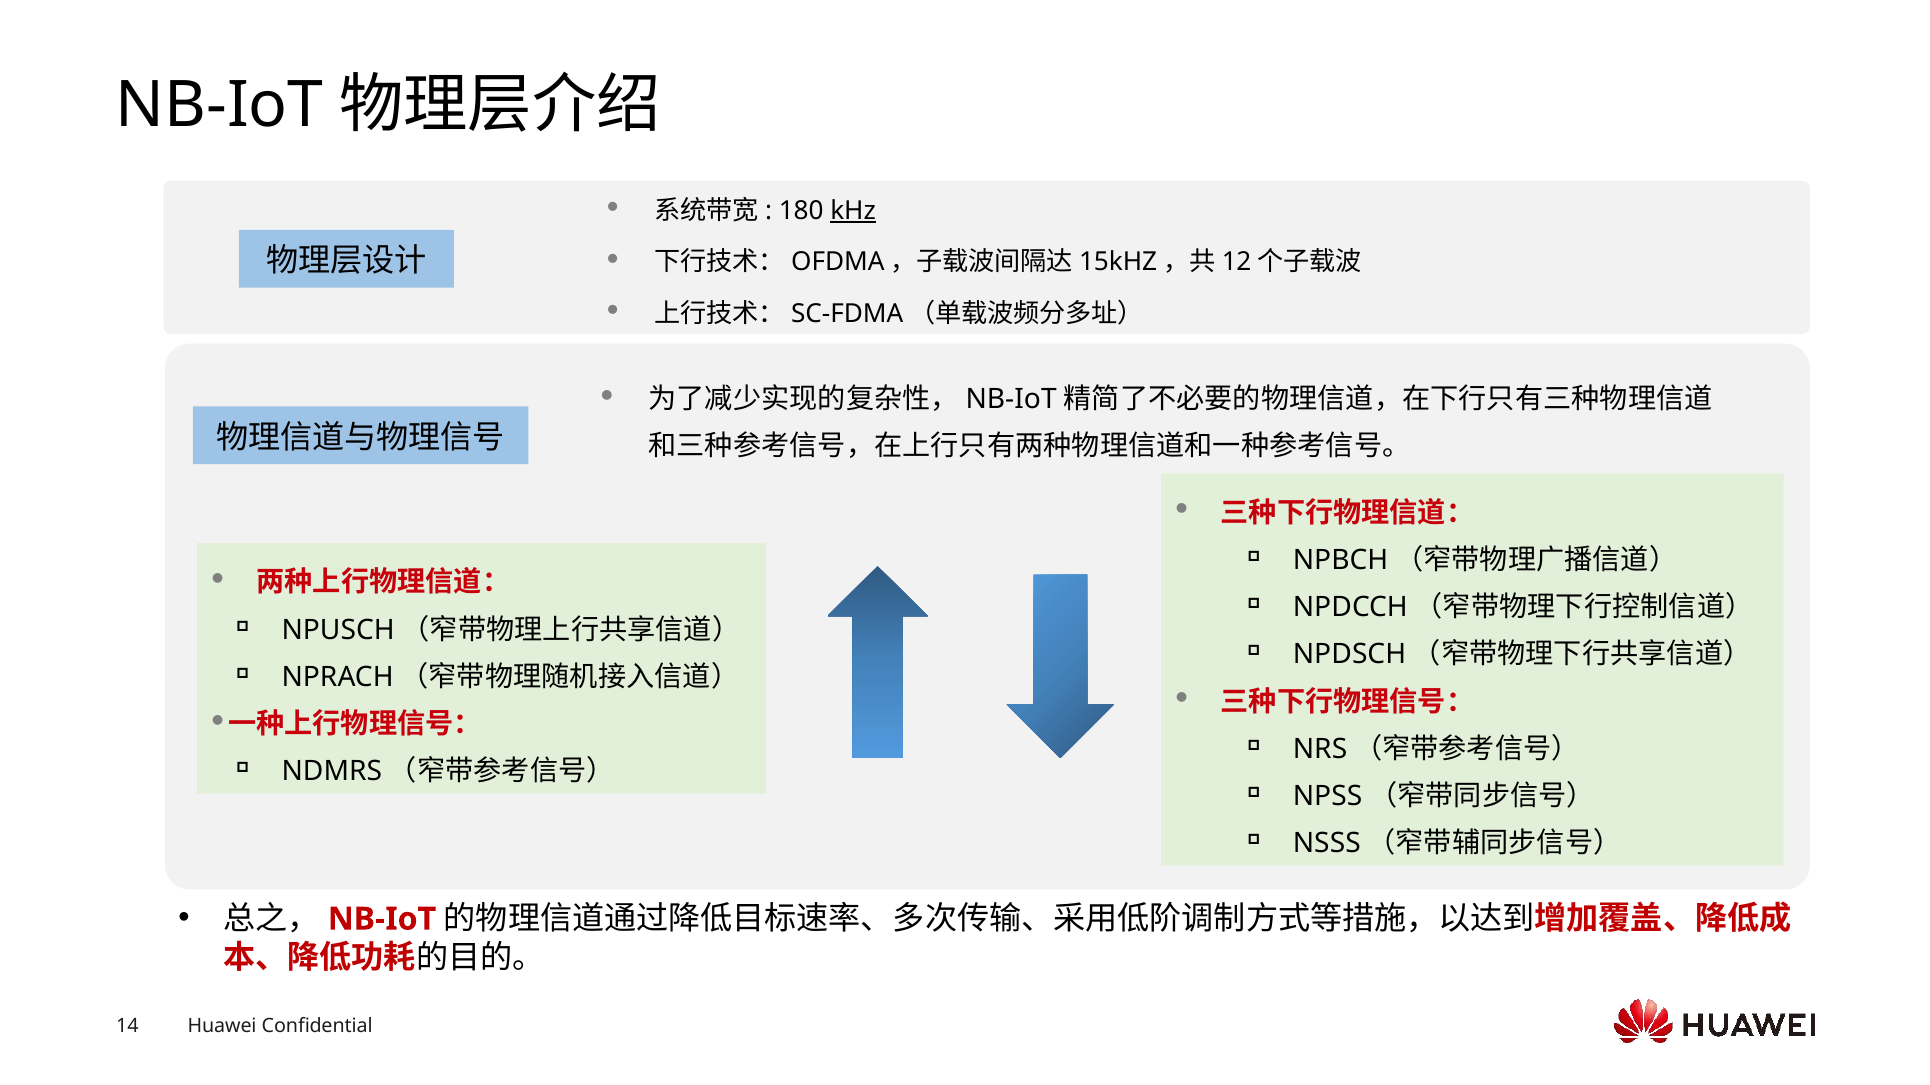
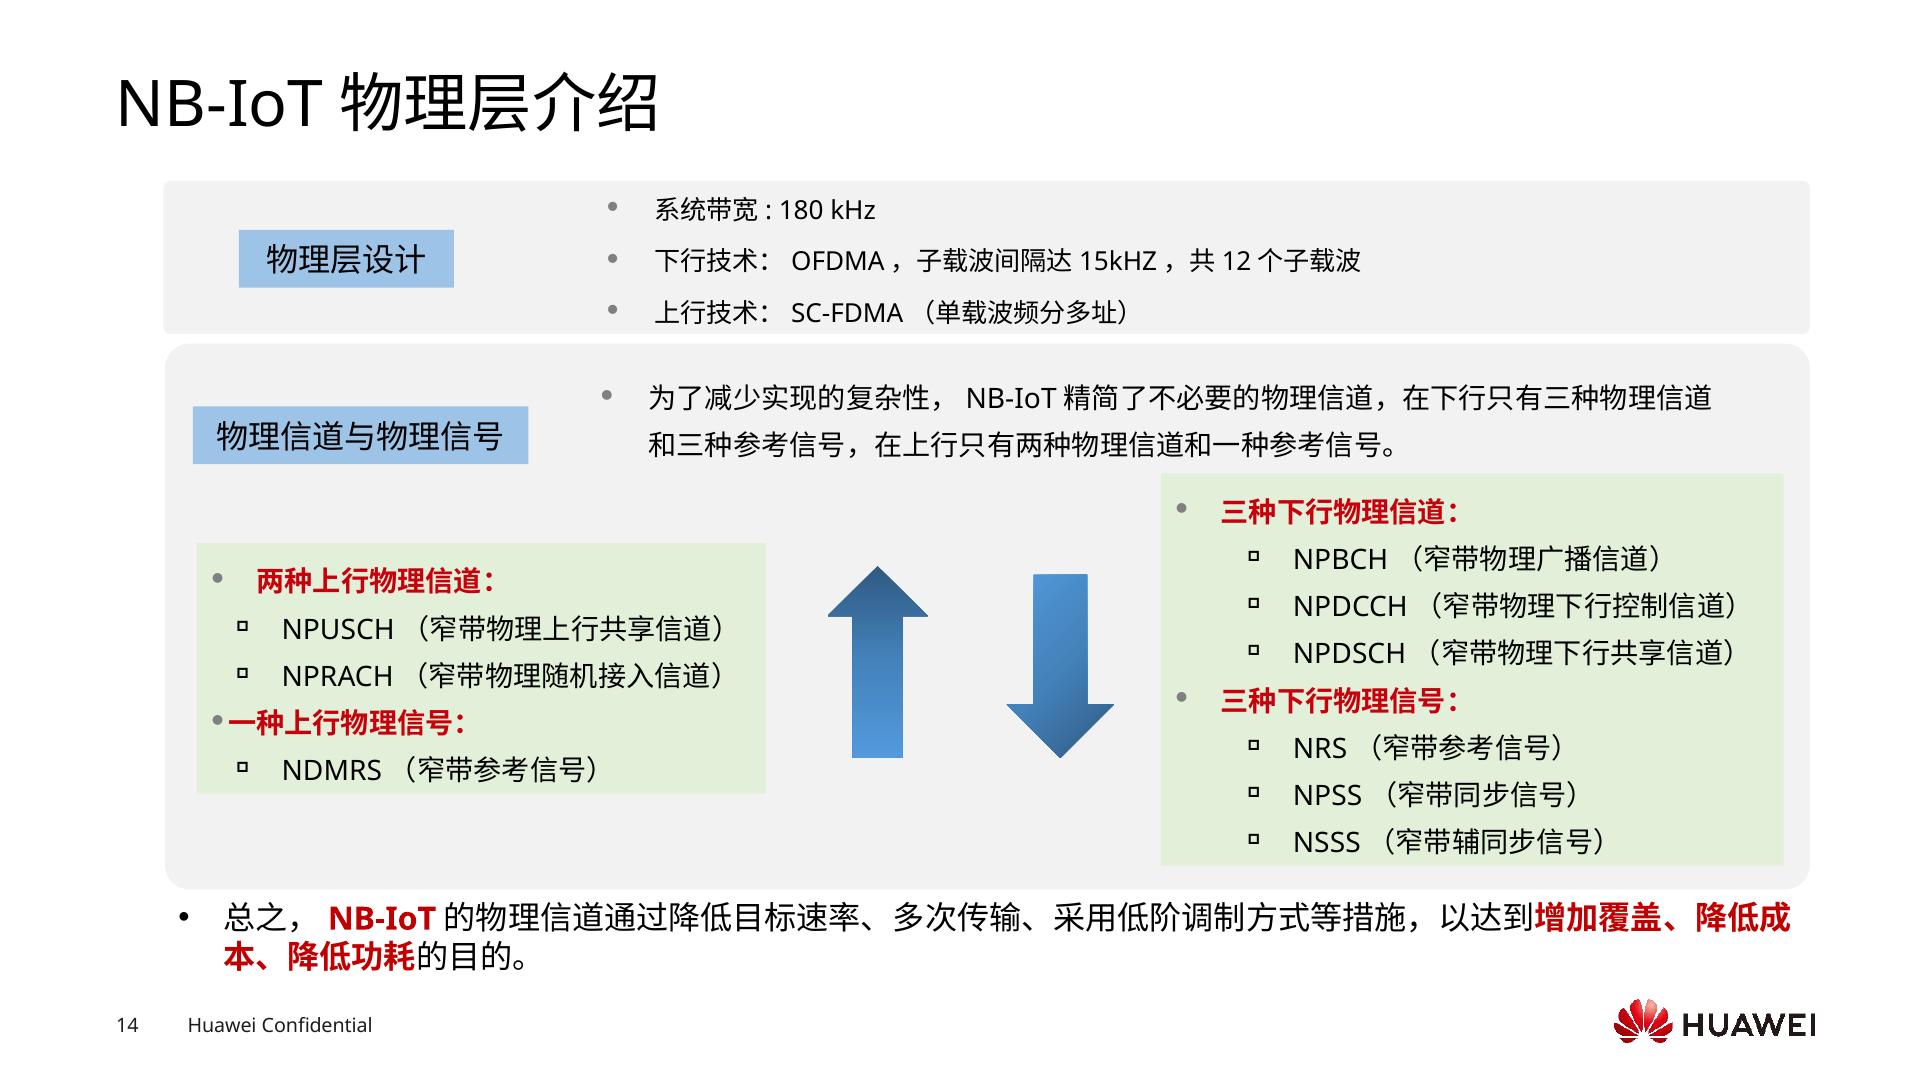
kHz underline: present -> none
